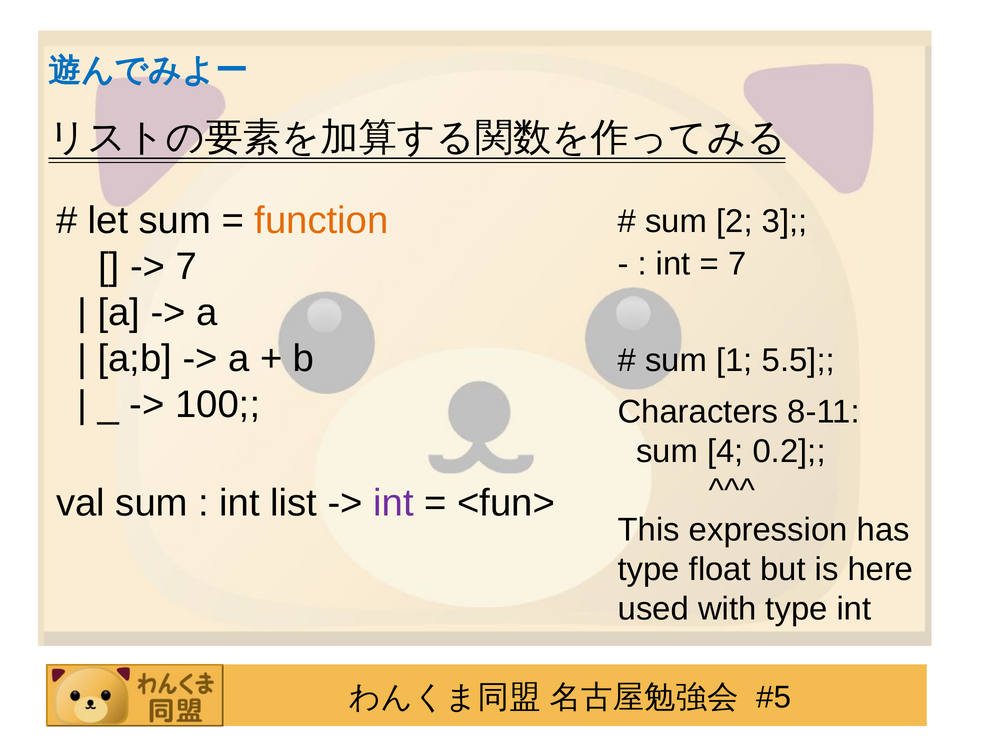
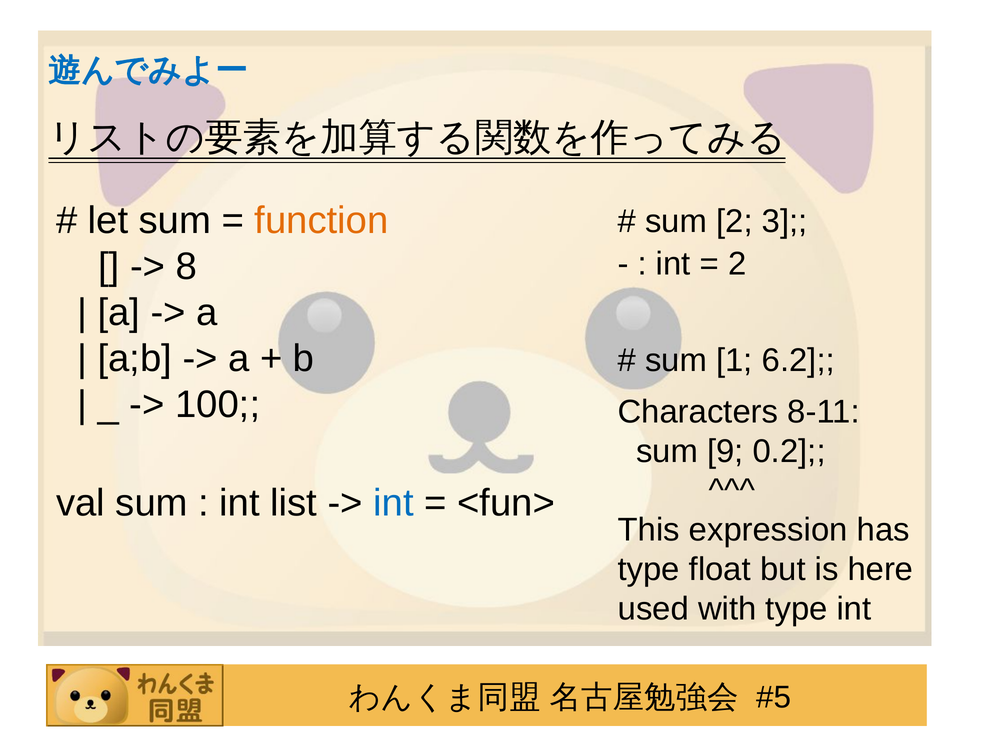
7 at (186, 266): 7 -> 8
7 at (737, 264): 7 -> 2
5.5: 5.5 -> 6.2
4: 4 -> 9
int at (393, 503) colour: purple -> blue
